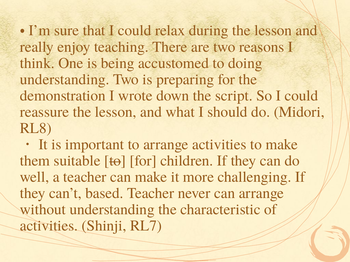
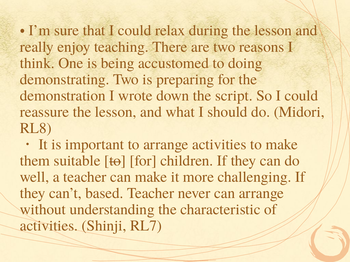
understanding at (65, 79): understanding -> demonstrating
